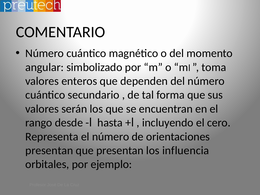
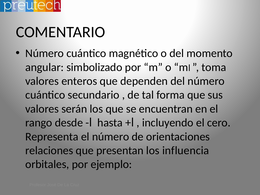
presentan at (49, 150): presentan -> relaciones
